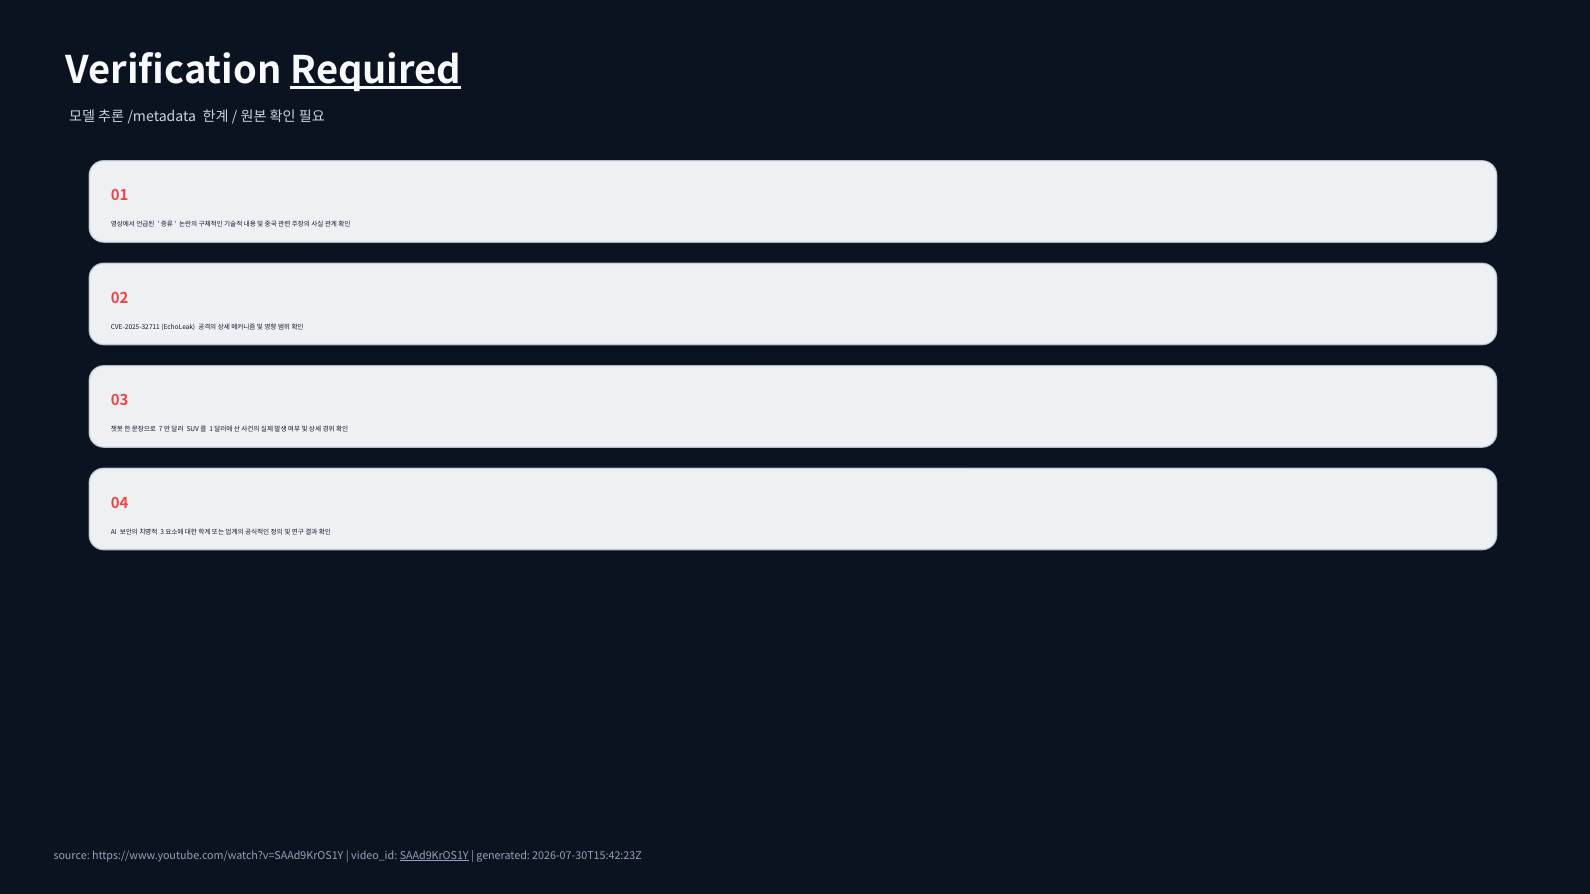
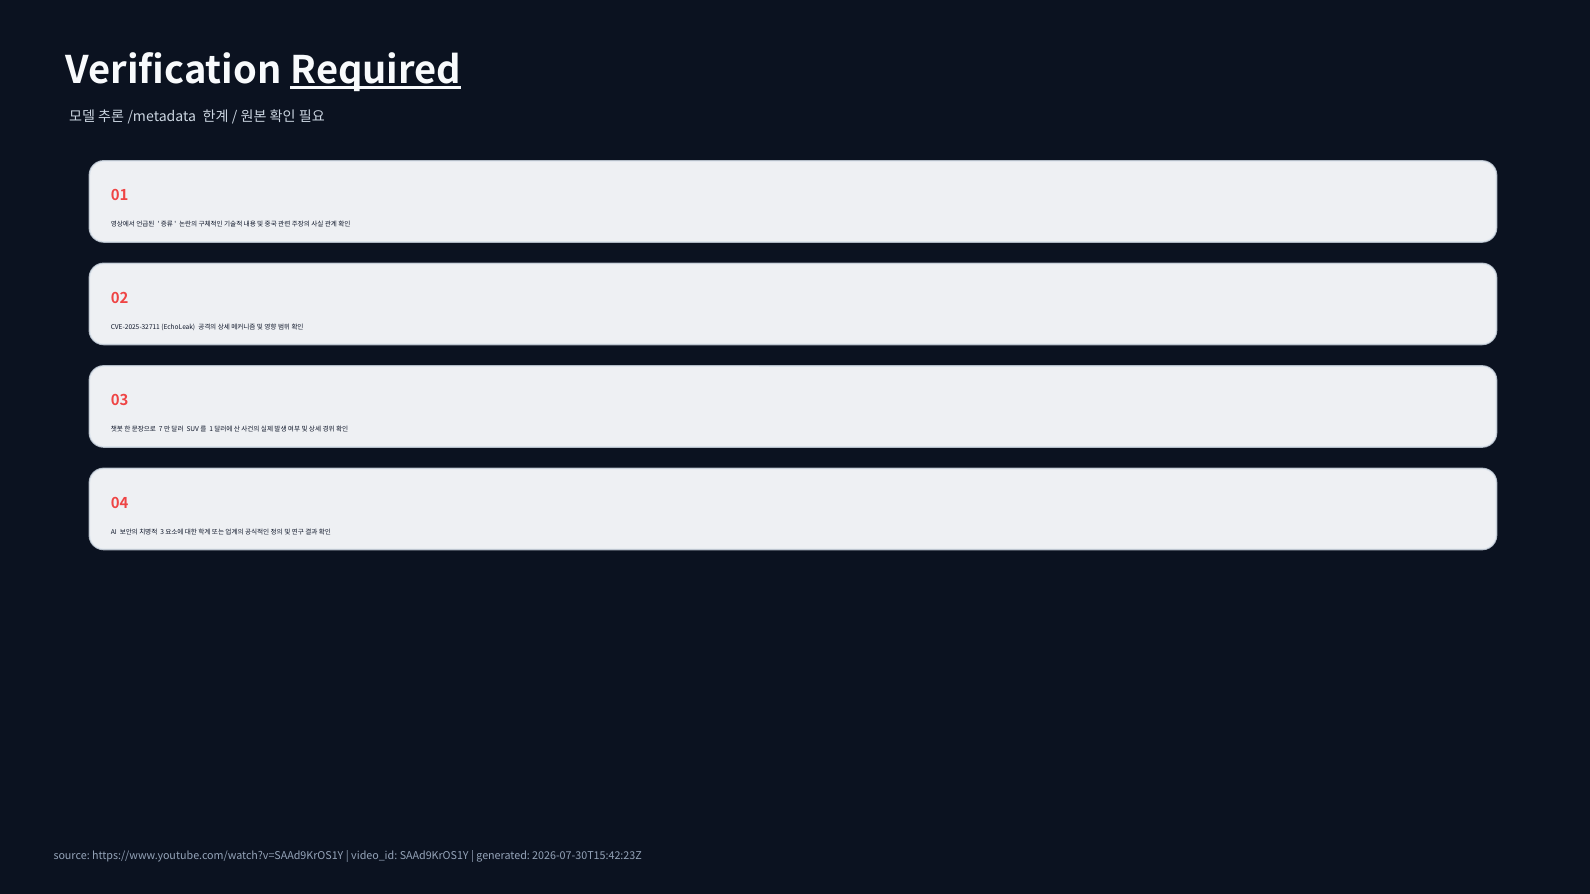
SAAd9KrOS1Y underline: present -> none
